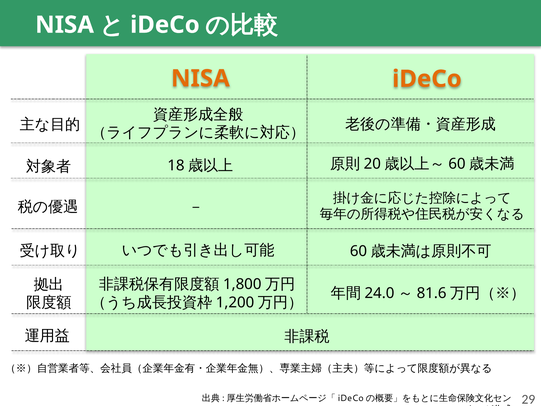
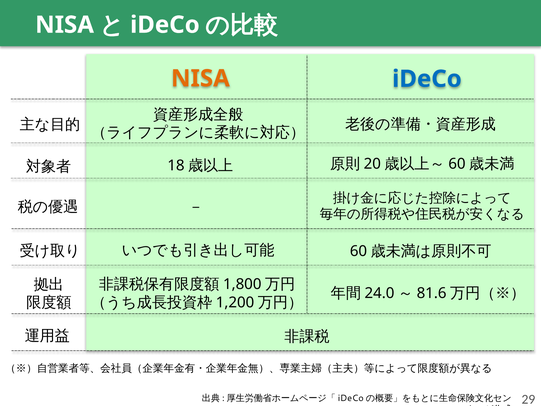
iDeCo at (427, 79) colour: orange -> blue
